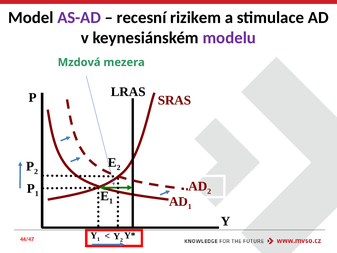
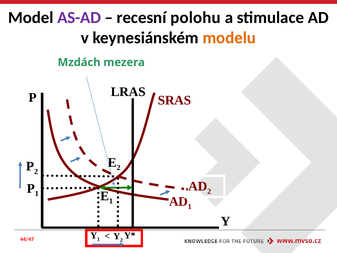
rizikem: rizikem -> polohu
modelu colour: purple -> orange
Mzdová: Mzdová -> Mzdách
